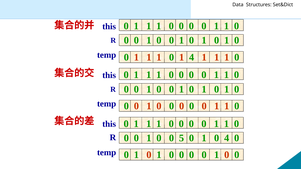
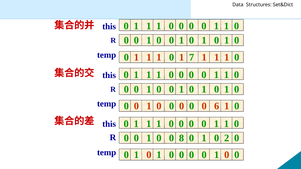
1 4: 4 -> 7
1 at (217, 106): 1 -> 6
5: 5 -> 8
0 4: 4 -> 2
